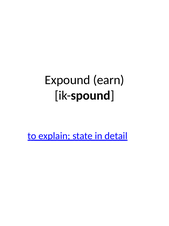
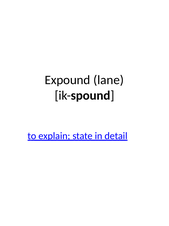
earn: earn -> lane
